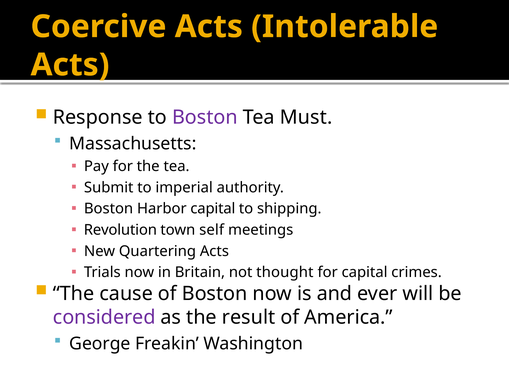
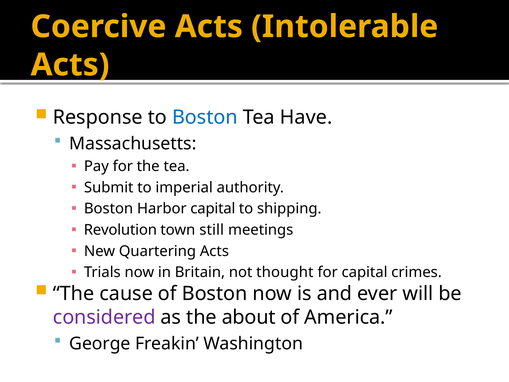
Boston at (205, 117) colour: purple -> blue
Must: Must -> Have
self: self -> still
result: result -> about
